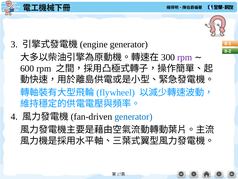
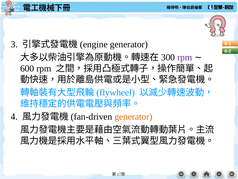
generator at (133, 116) colour: blue -> orange
